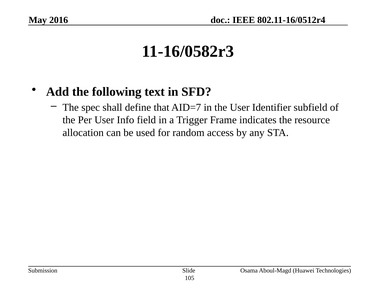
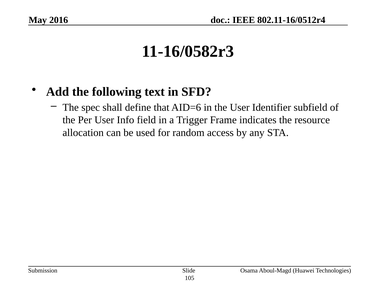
AID=7: AID=7 -> AID=6
